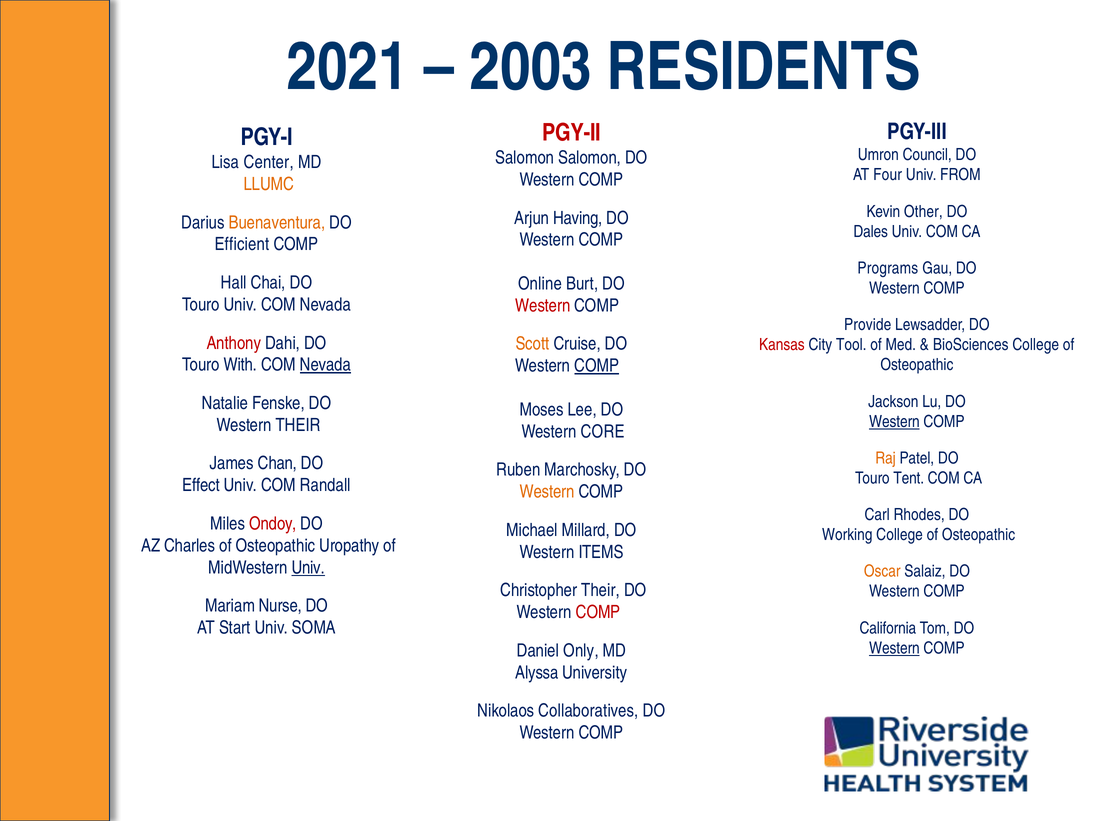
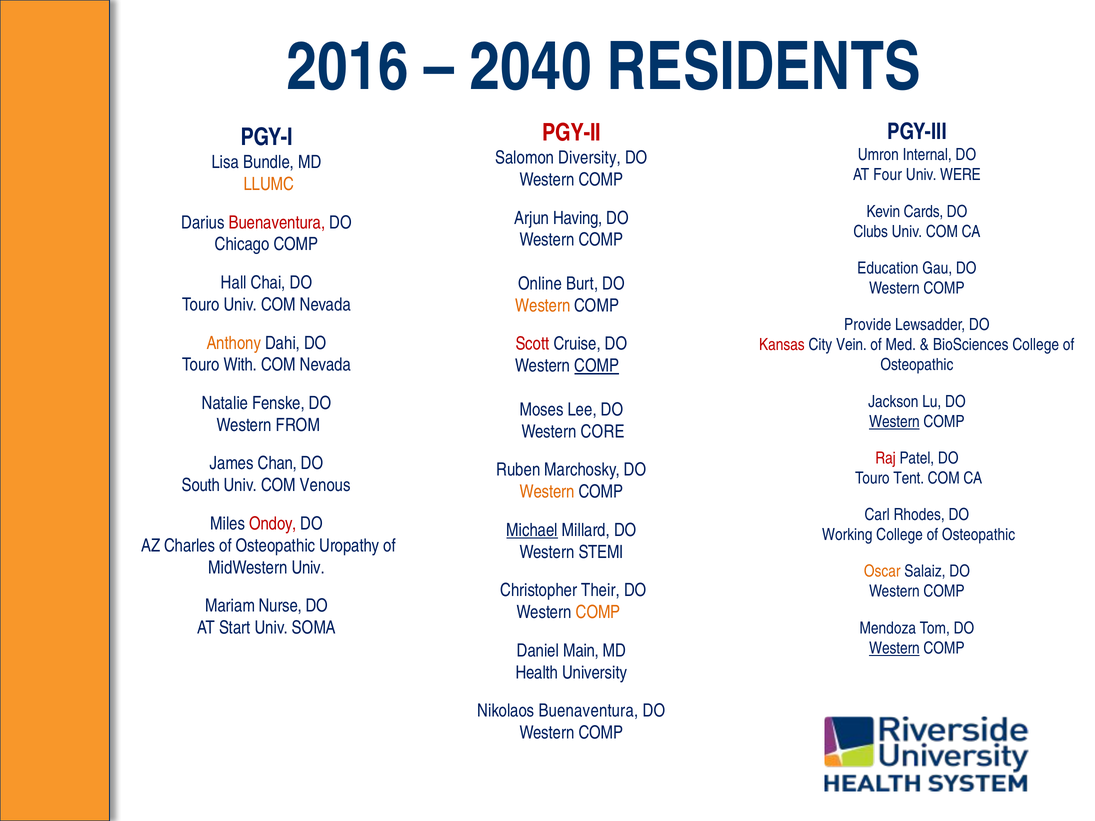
2021: 2021 -> 2016
2003: 2003 -> 2040
Council: Council -> Internal
Salomon Salomon: Salomon -> Diversity
Center: Center -> Bundle
FROM: FROM -> WERE
Other: Other -> Cards
Buenaventura at (277, 223) colour: orange -> red
Dales: Dales -> Clubs
Efficient: Efficient -> Chicago
Programs: Programs -> Education
Western at (543, 306) colour: red -> orange
Anthony colour: red -> orange
Scott colour: orange -> red
Tool: Tool -> Vein
Nevada at (325, 365) underline: present -> none
Western THEIR: THEIR -> FROM
Raj colour: orange -> red
Effect: Effect -> South
Randall: Randall -> Venous
Michael underline: none -> present
ITEMS: ITEMS -> STEMI
Univ at (308, 568) underline: present -> none
COMP at (598, 612) colour: red -> orange
California: California -> Mendoza
Only: Only -> Main
Alyssa: Alyssa -> Health
Nikolaos Collaboratives: Collaboratives -> Buenaventura
